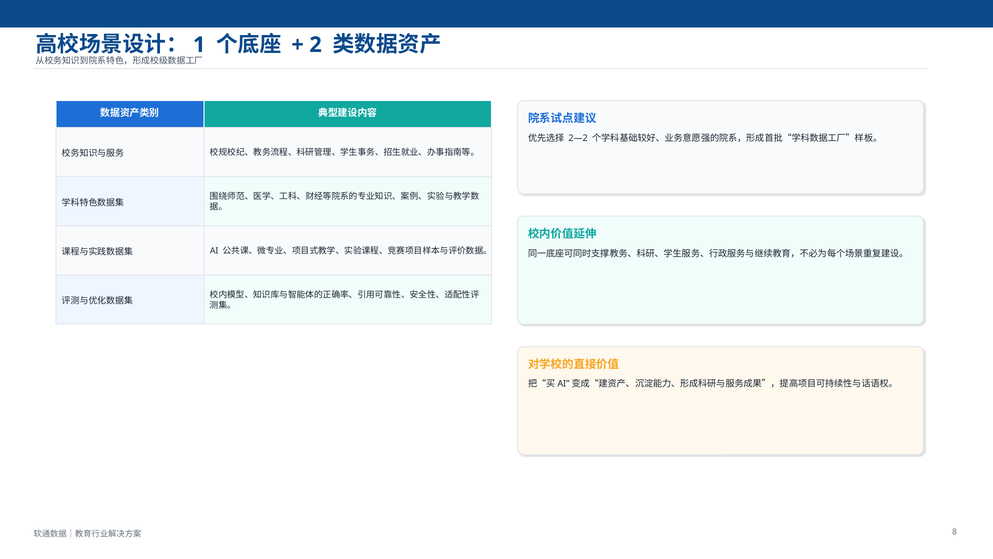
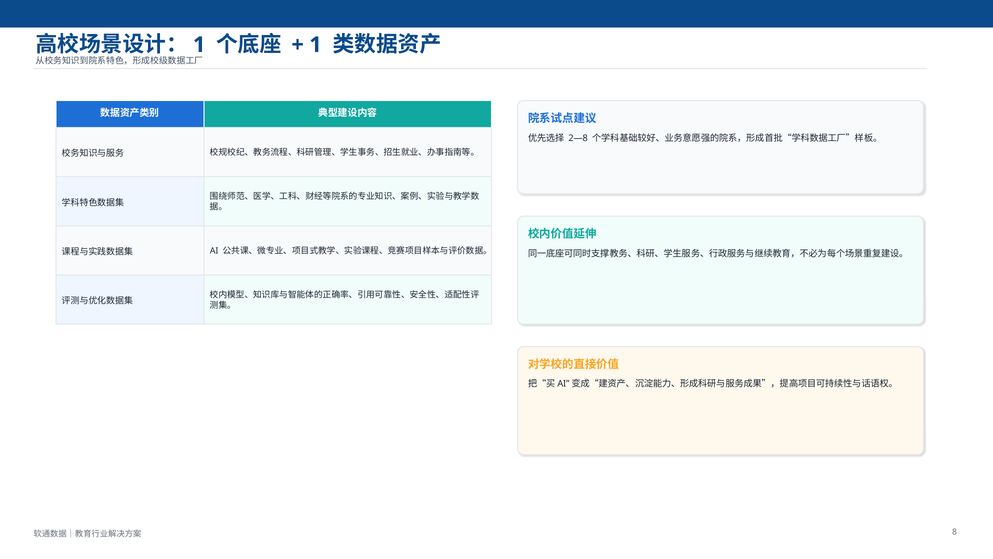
2 at (316, 45): 2 -> 1
2—2: 2—2 -> 2—8
